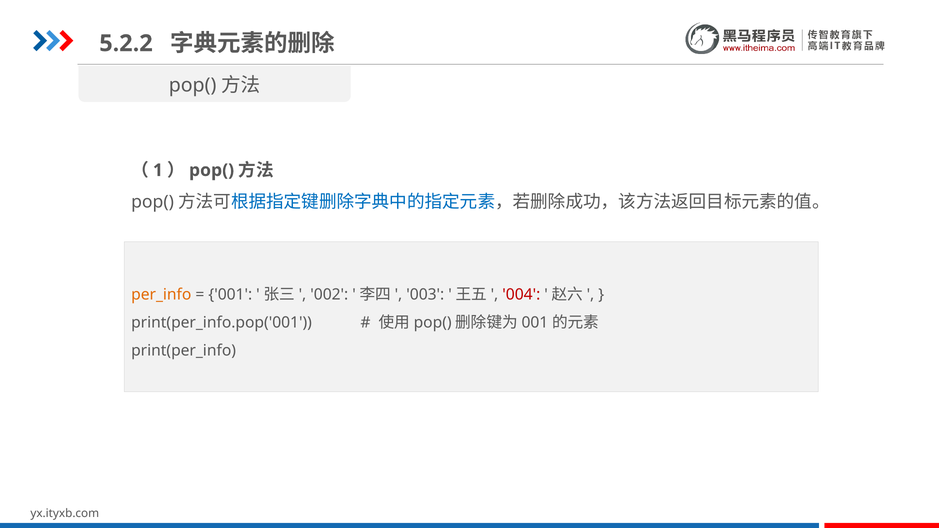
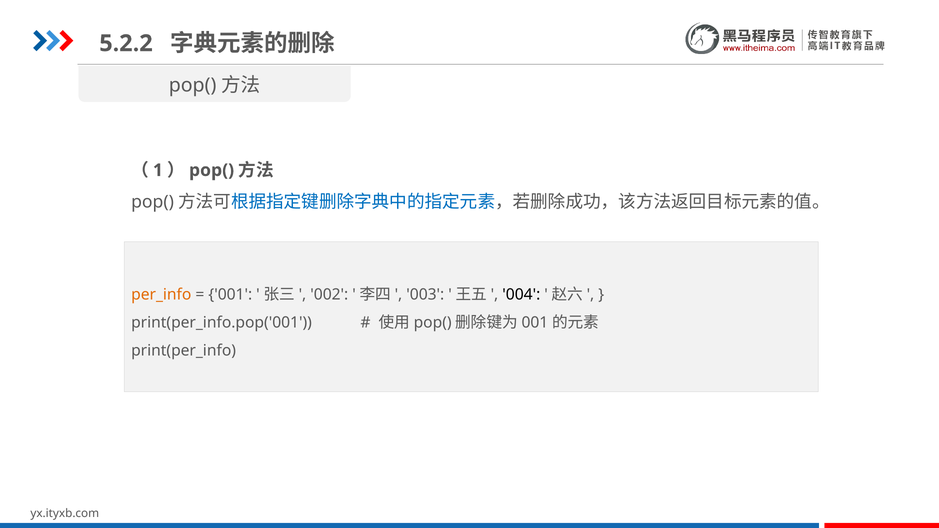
004 colour: red -> black
